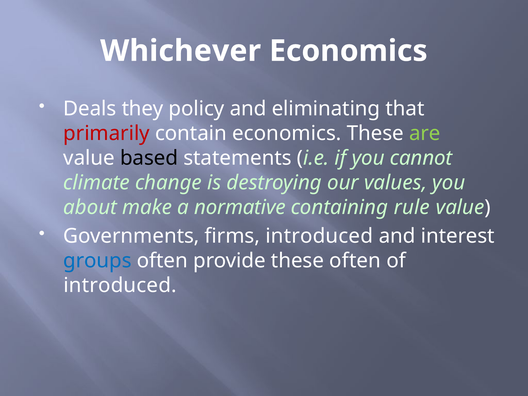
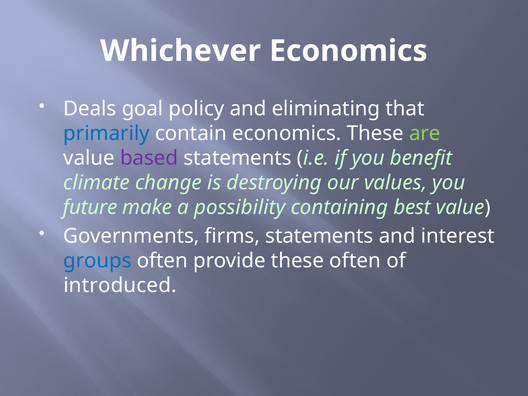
they: they -> goal
primarily colour: red -> blue
based colour: black -> purple
cannot: cannot -> benefit
about: about -> future
normative: normative -> possibility
rule: rule -> best
firms introduced: introduced -> statements
